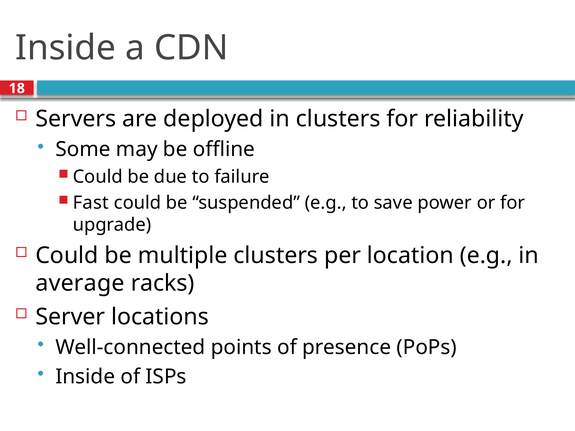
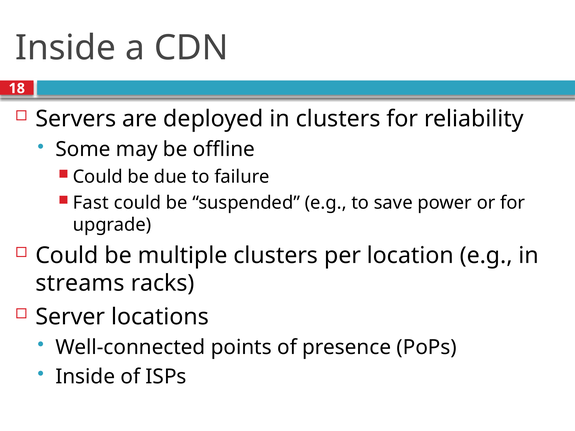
average: average -> streams
